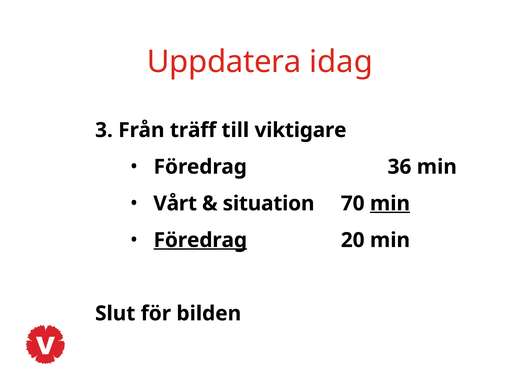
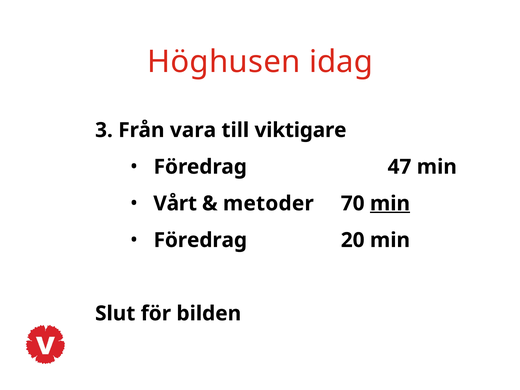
Uppdatera: Uppdatera -> Höghusen
träff: träff -> vara
36: 36 -> 47
situation: situation -> metoder
Föredrag at (200, 240) underline: present -> none
